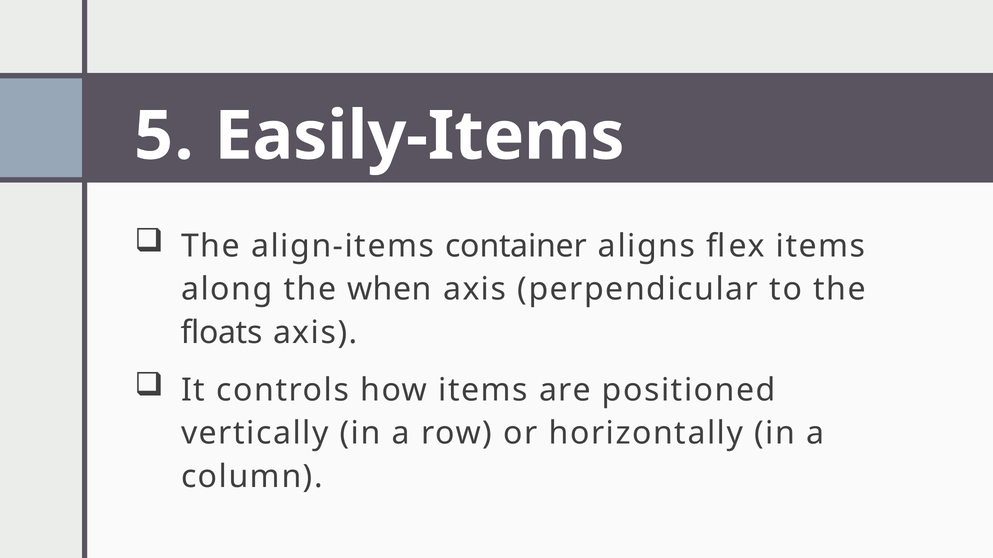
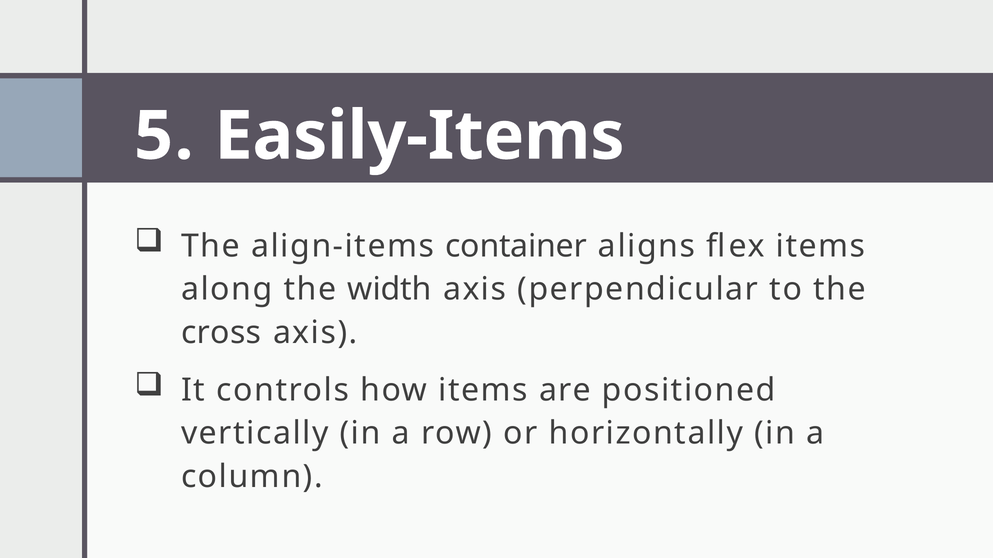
when: when -> width
floats: floats -> cross
